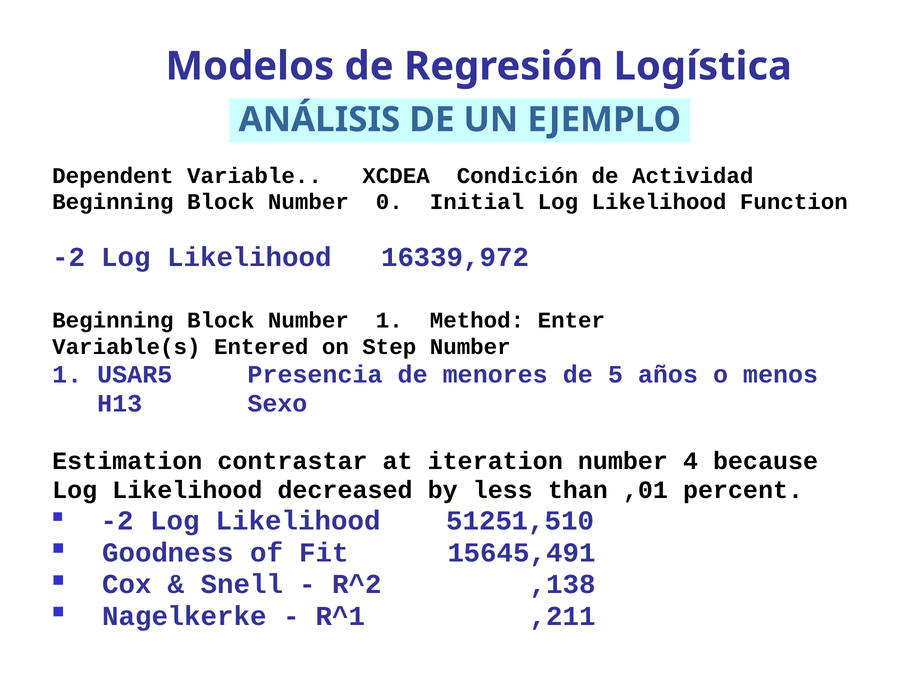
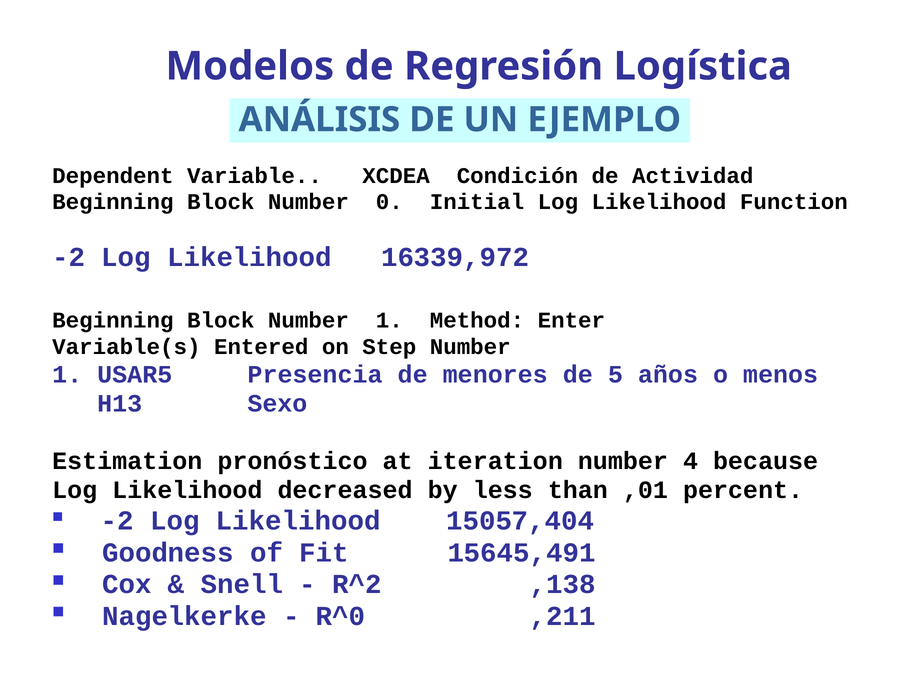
contrastar: contrastar -> pronóstico
51251,510: 51251,510 -> 15057,404
R^1: R^1 -> R^0
